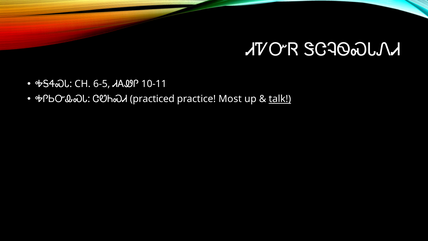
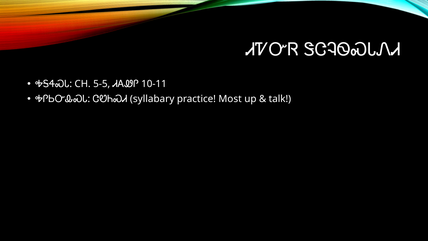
6-5: 6-5 -> 5-5
practiced: practiced -> syllabary
talk underline: present -> none
